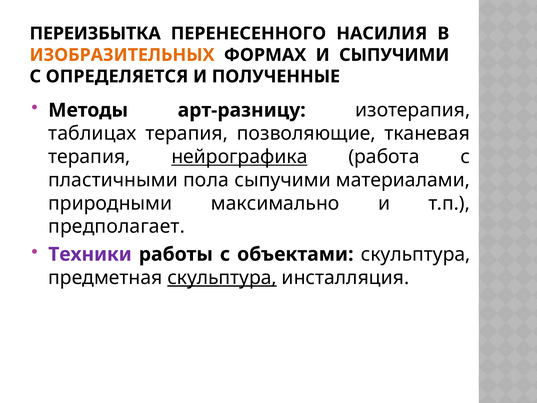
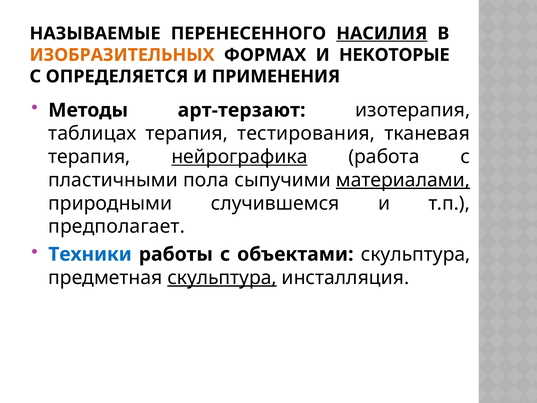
ПЕРЕИЗБЫТКА: ПЕРЕИЗБЫТКА -> НАЗЫВАЕМЫЕ
НАСИЛИЯ underline: none -> present
И СЫПУЧИМИ: СЫПУЧИМИ -> НЕКОТОРЫЕ
ПОЛУЧЕННЫЕ: ПОЛУЧЕННЫЕ -> ПРИМЕНЕНИЯ
арт-разницу: арт-разницу -> арт-терзают
позволяющие: позволяющие -> тестирования
материалами underline: none -> present
максимально: максимально -> случившемся
Техники colour: purple -> blue
